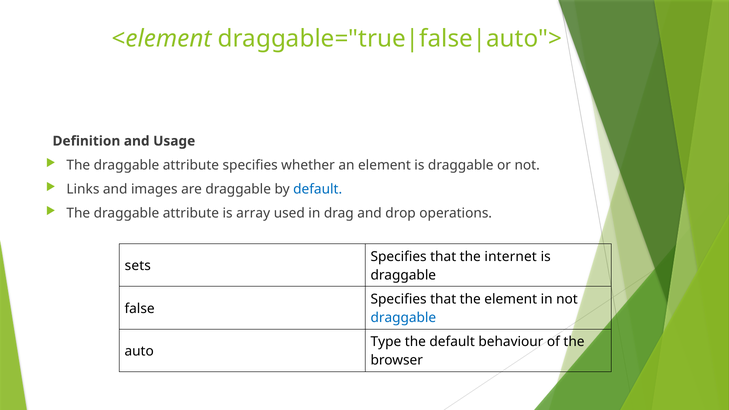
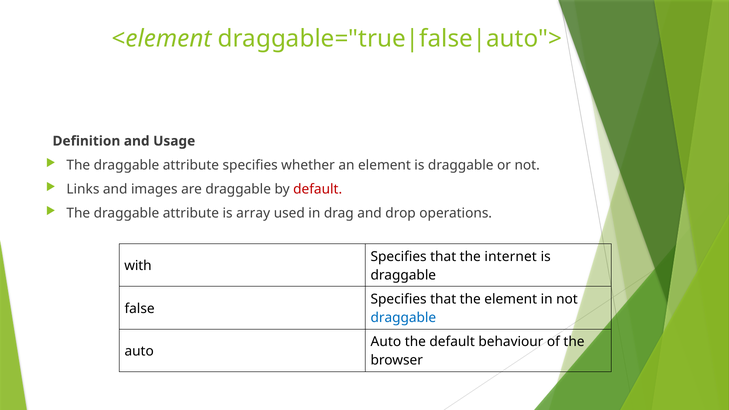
default at (318, 189) colour: blue -> red
sets: sets -> with
Type at (386, 342): Type -> Auto
